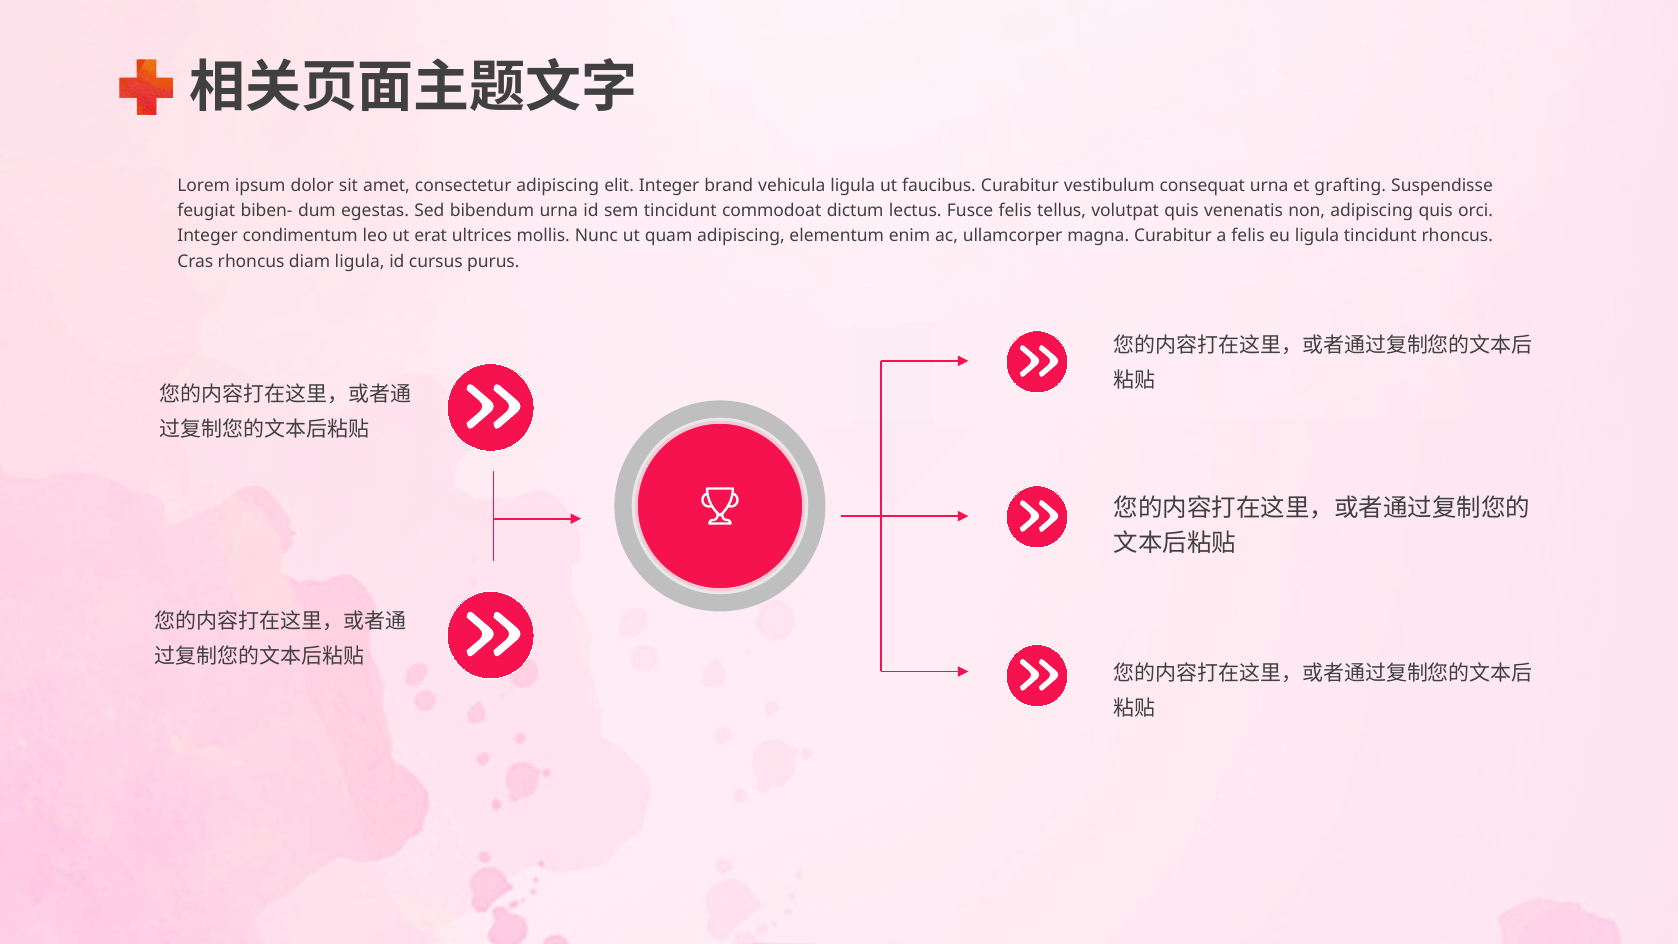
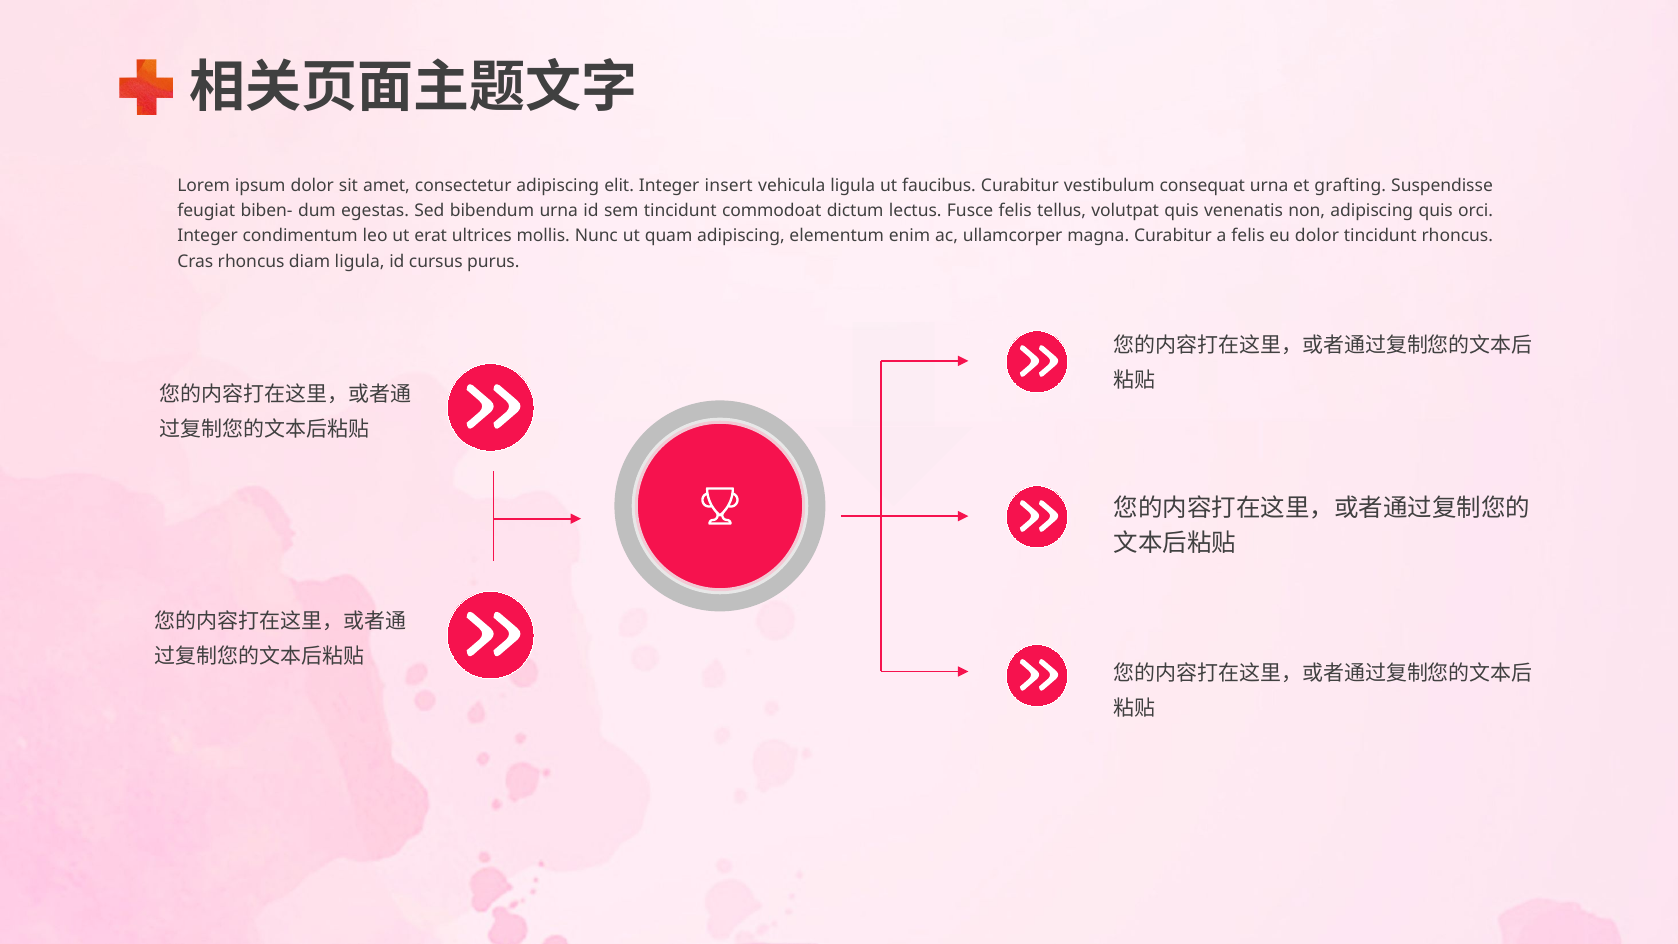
brand: brand -> insert
eu ligula: ligula -> dolor
